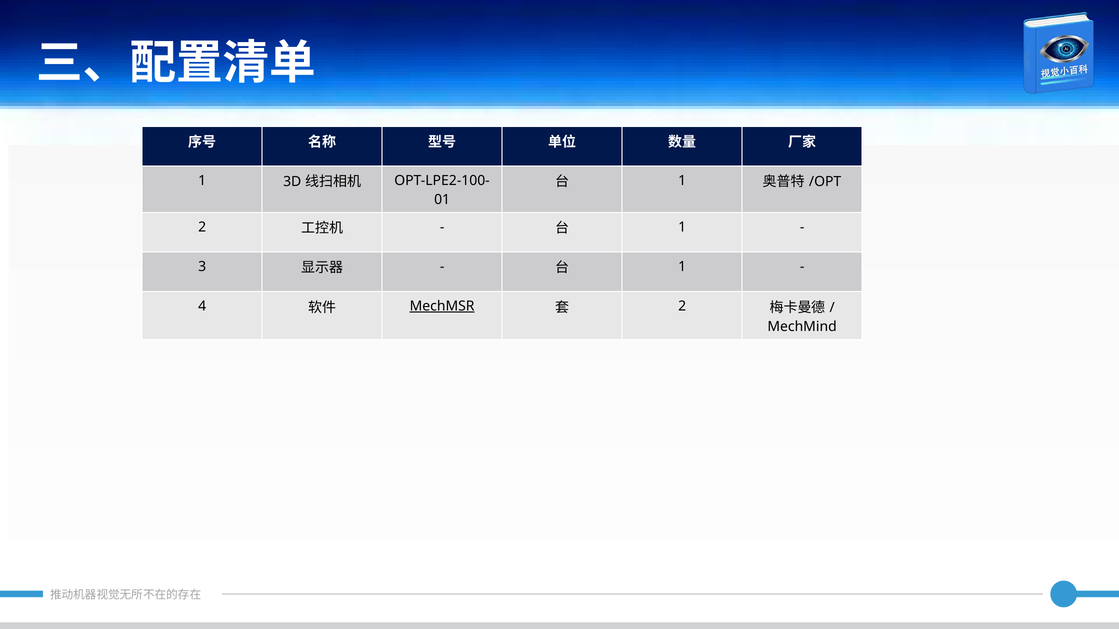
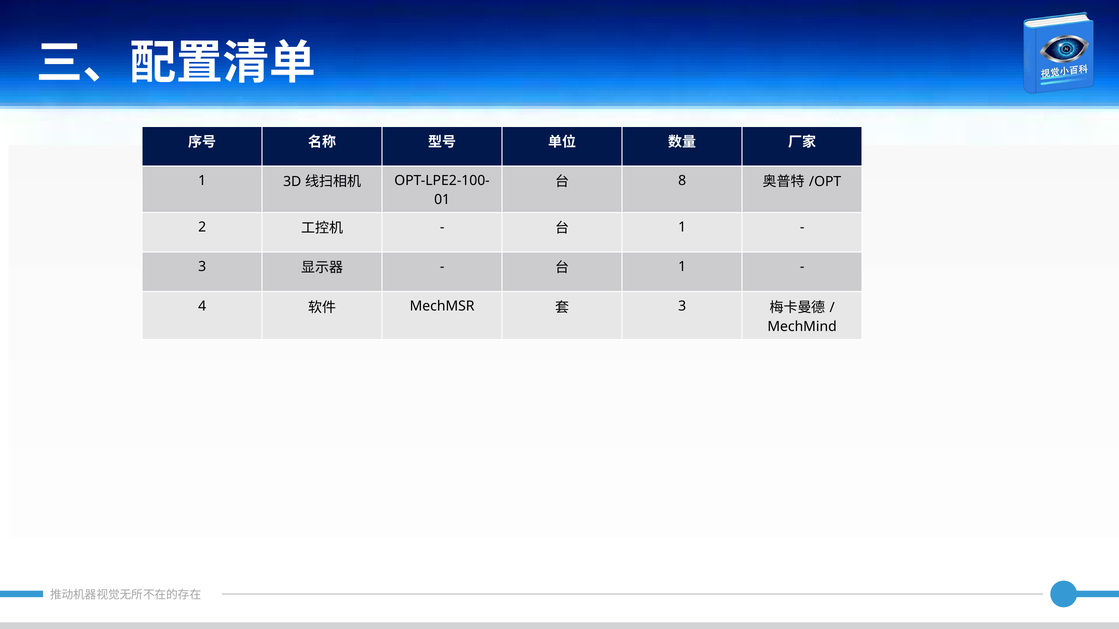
1 at (682, 181): 1 -> 8
MechMSR underline: present -> none
2 at (682, 306): 2 -> 3
